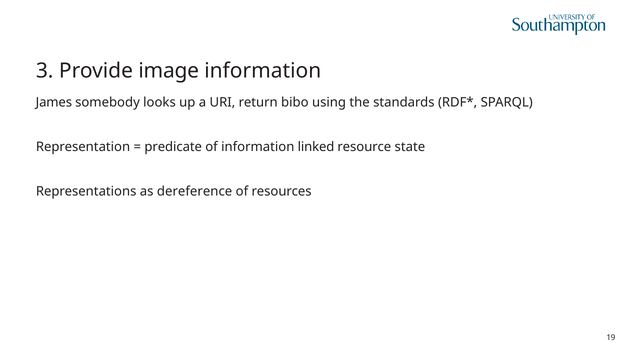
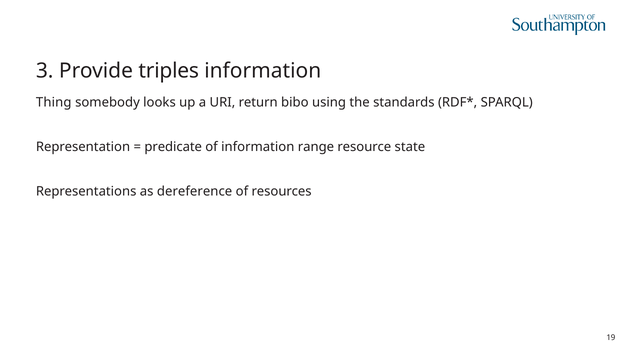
image: image -> triples
James: James -> Thing
linked: linked -> range
